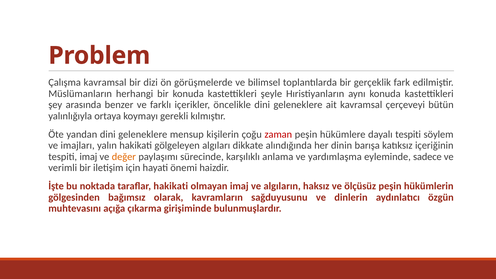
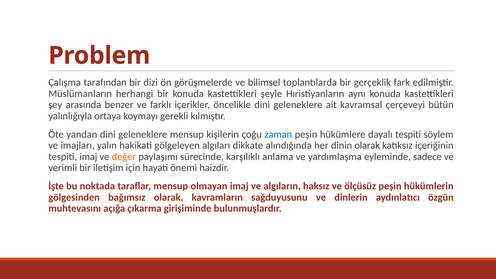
Çalışma kavramsal: kavramsal -> tarafından
zaman colour: red -> blue
dinin barışa: barışa -> olarak
taraflar hakikati: hakikati -> mensup
